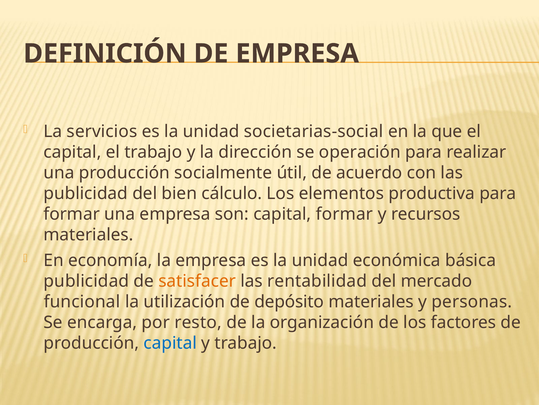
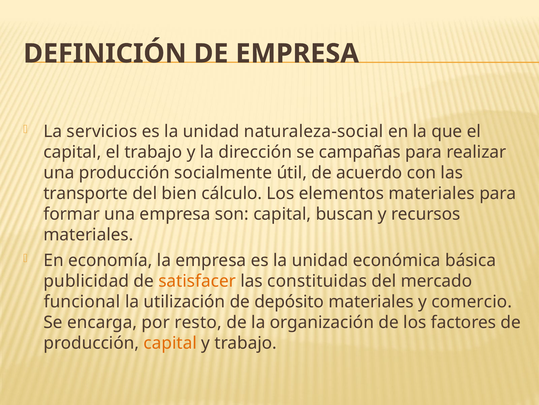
societarias-social: societarias-social -> naturaleza-social
operación: operación -> campañas
publicidad at (86, 193): publicidad -> transporte
elementos productiva: productiva -> materiales
capital formar: formar -> buscan
rentabilidad: rentabilidad -> constituidas
personas: personas -> comercio
capital at (170, 343) colour: blue -> orange
